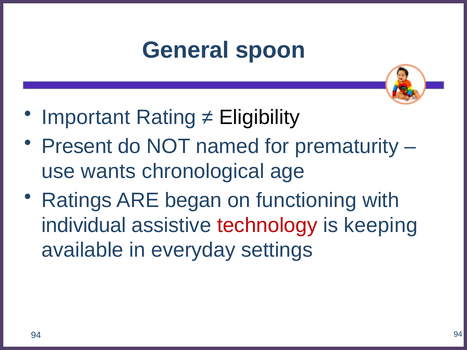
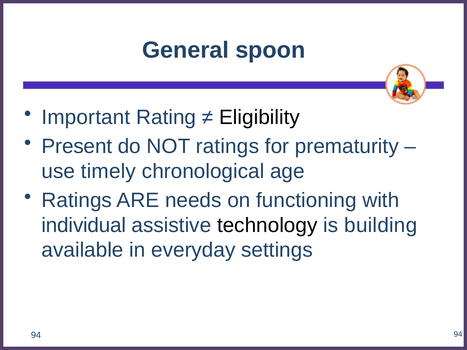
NOT named: named -> ratings
wants: wants -> timely
began: began -> needs
technology colour: red -> black
keeping: keeping -> building
